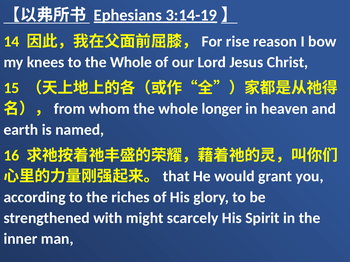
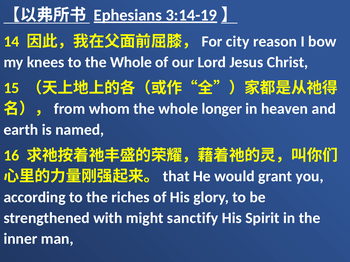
rise: rise -> city
scarcely: scarcely -> sanctify
